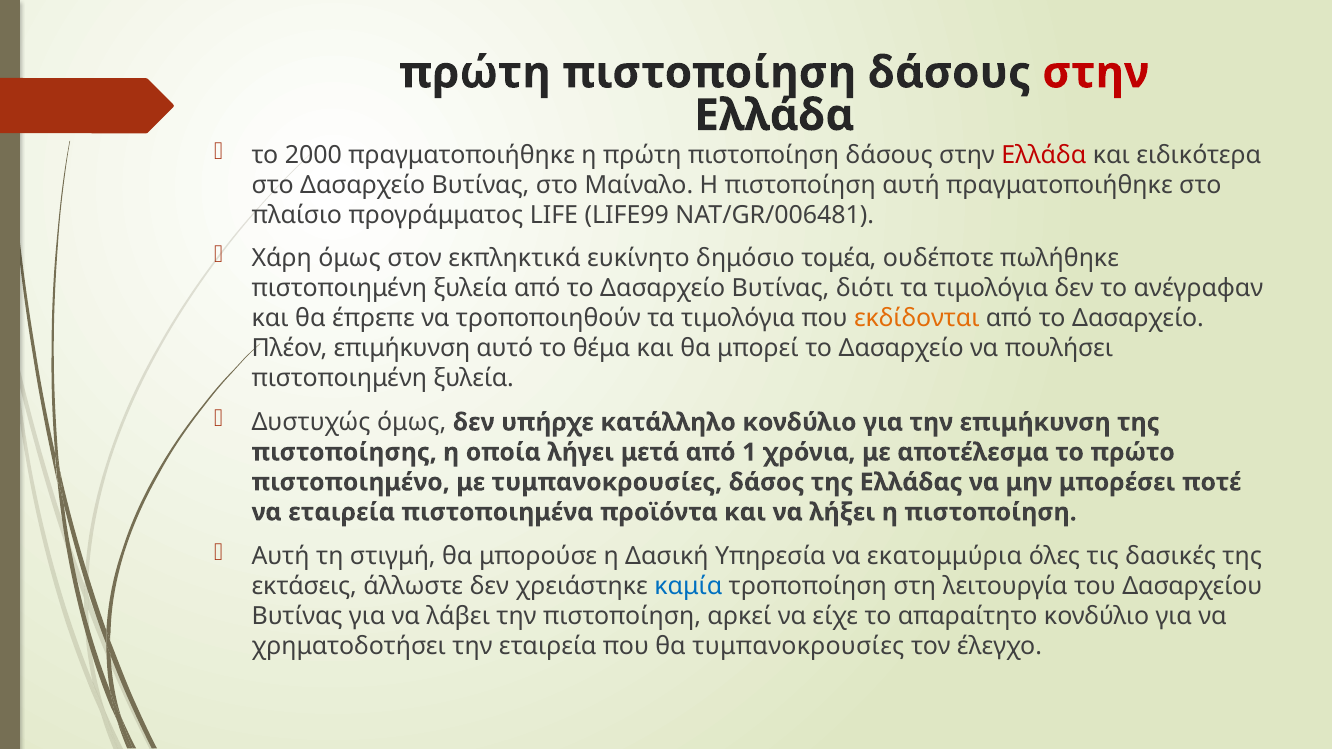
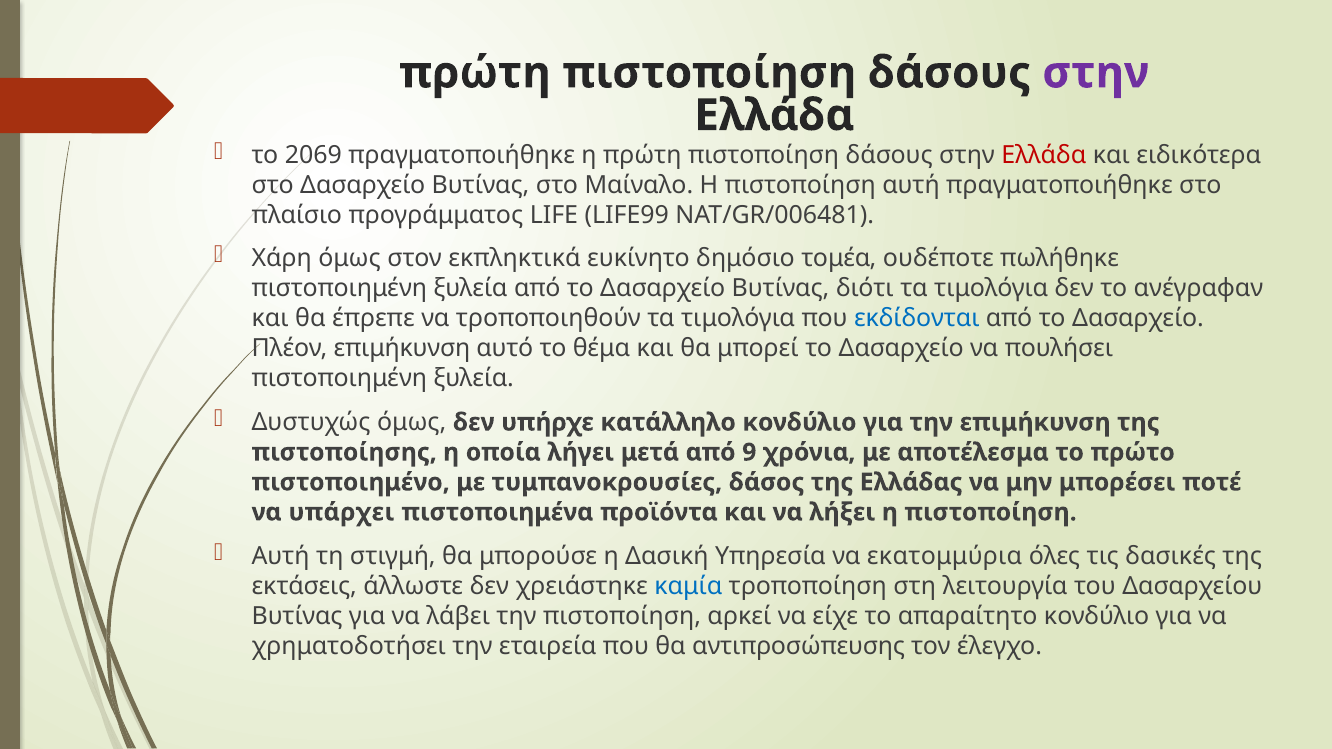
στην at (1096, 73) colour: red -> purple
2000: 2000 -> 2069
εκδίδονται colour: orange -> blue
1: 1 -> 9
να εταιρεία: εταιρεία -> υπάρχει
θα τυμπανοκρουσίες: τυμπανοκρουσίες -> αντιπροσώπευσης
